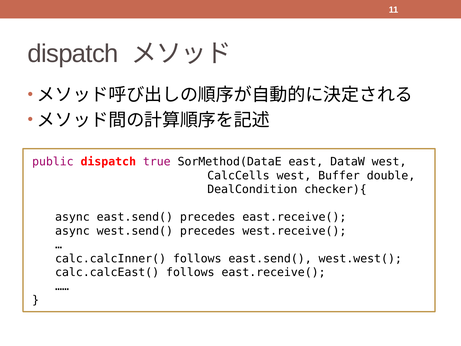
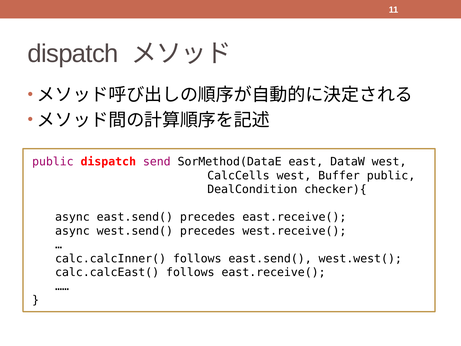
true: true -> send
Buffer double: double -> public
